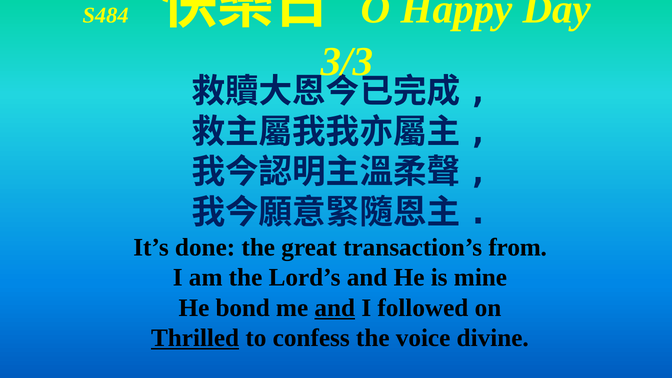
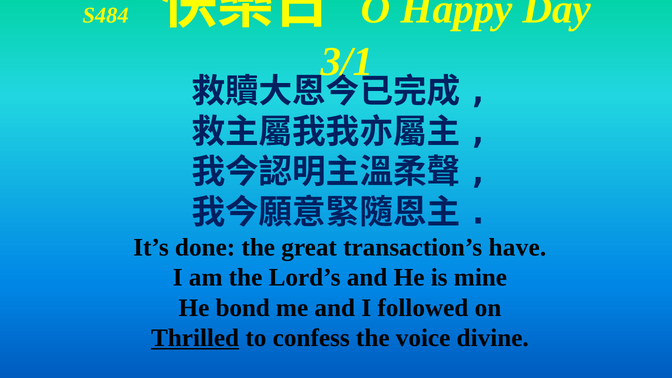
3/3: 3/3 -> 3/1
from: from -> have
and at (335, 308) underline: present -> none
